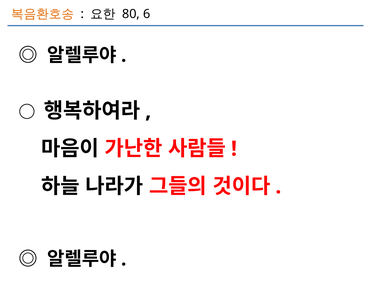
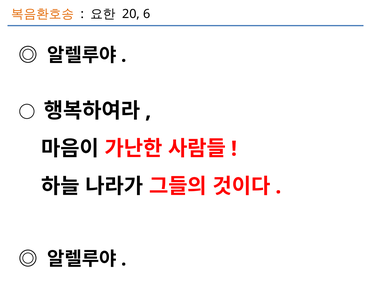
80: 80 -> 20
